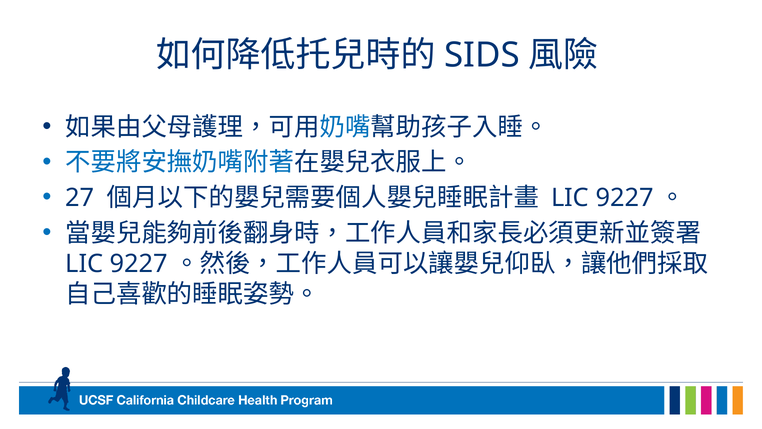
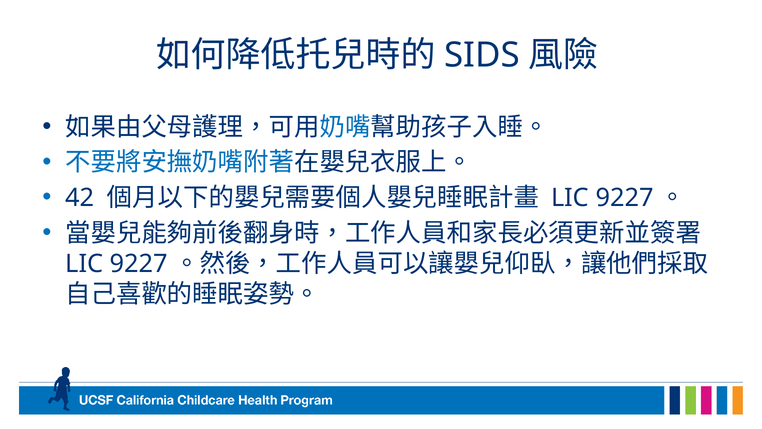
27: 27 -> 42
